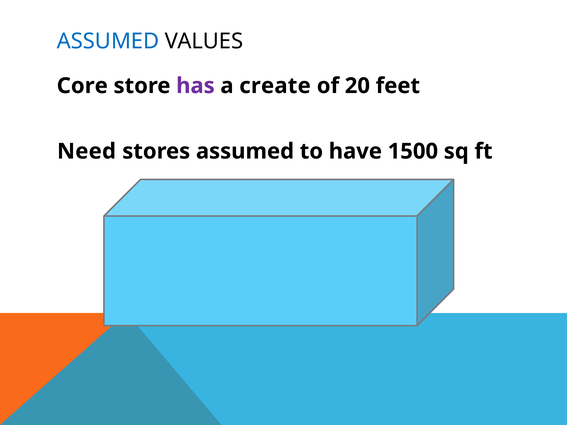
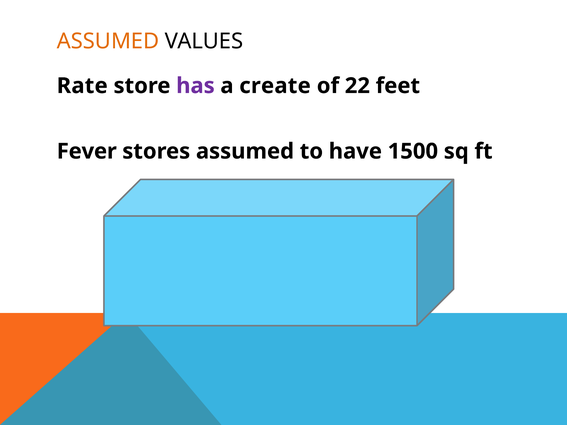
ASSUMED at (108, 41) colour: blue -> orange
Core: Core -> Rate
20: 20 -> 22
Need: Need -> Fever
